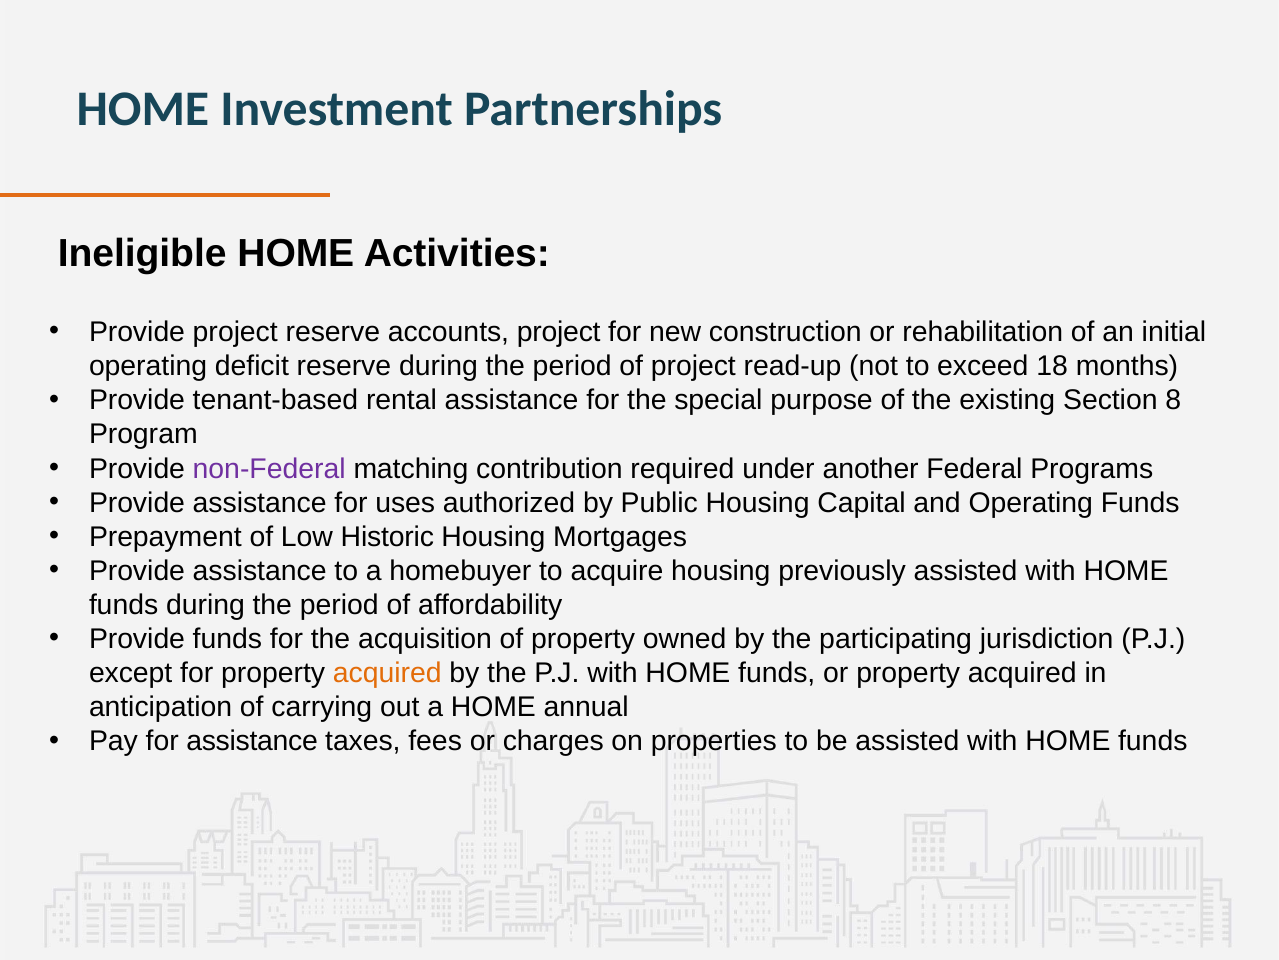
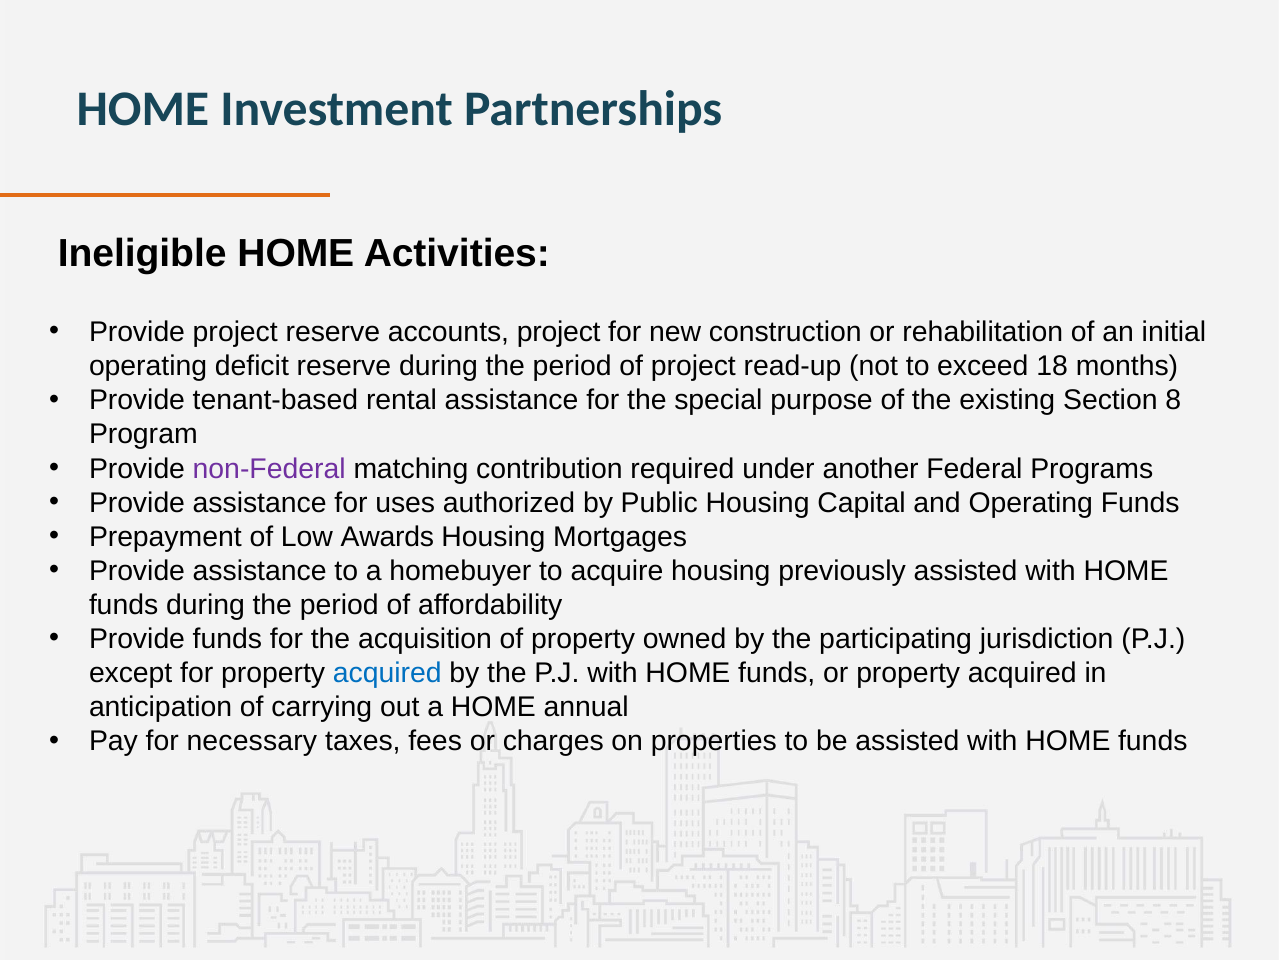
Historic: Historic -> Awards
acquired at (387, 673) colour: orange -> blue
for assistance: assistance -> necessary
